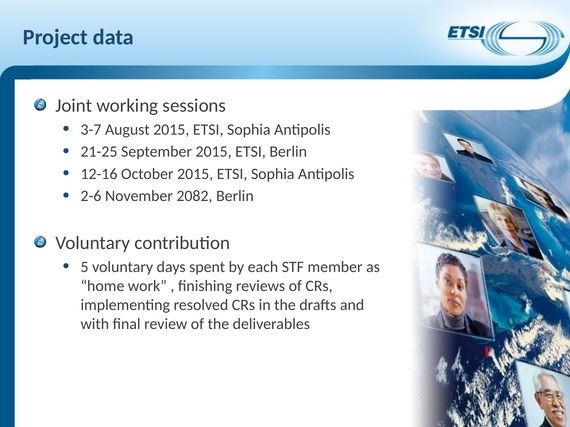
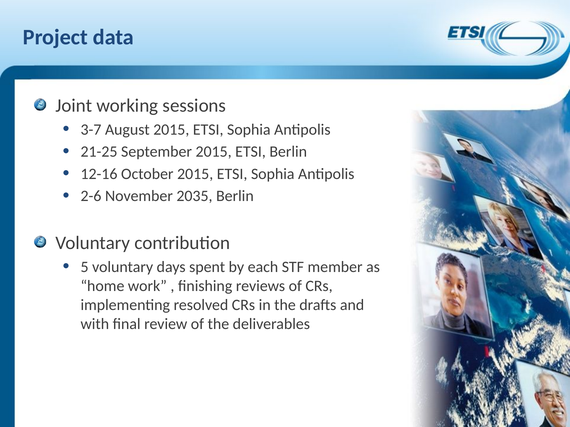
2082: 2082 -> 2035
